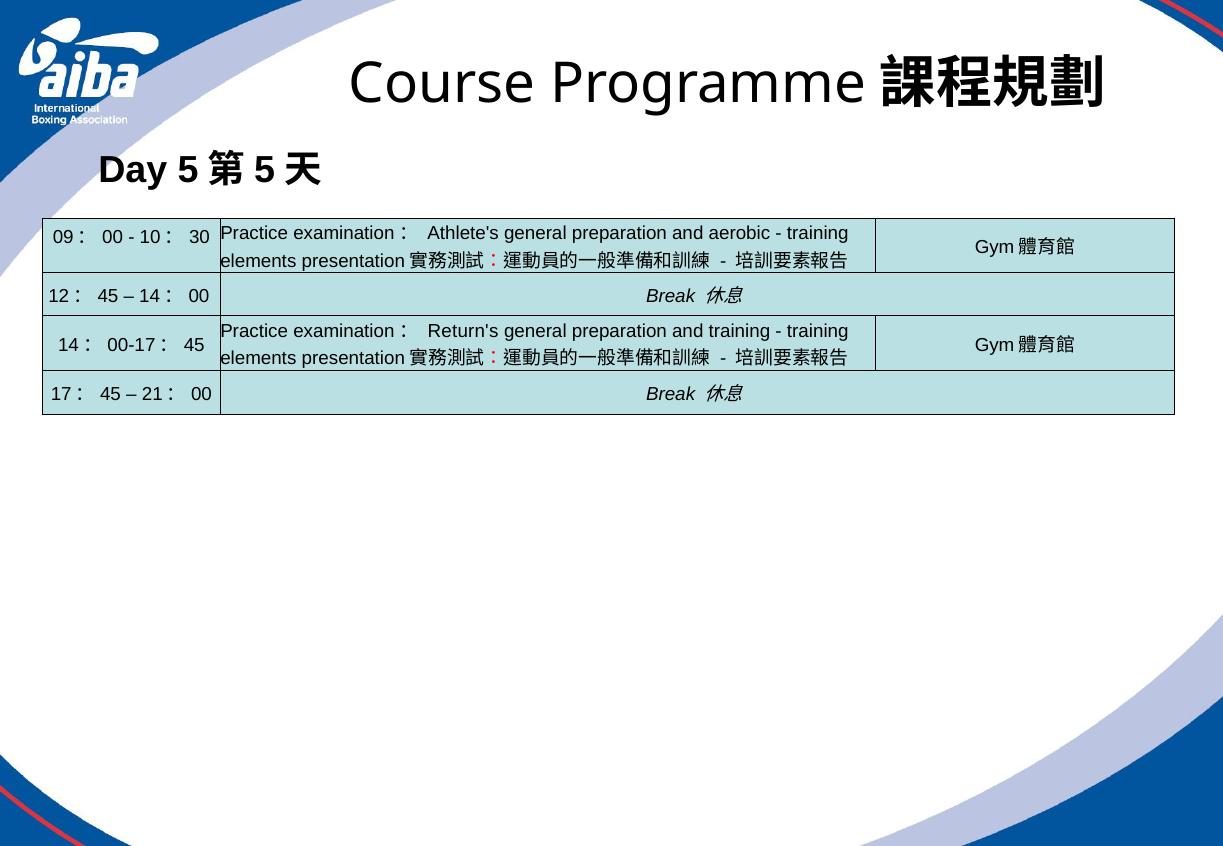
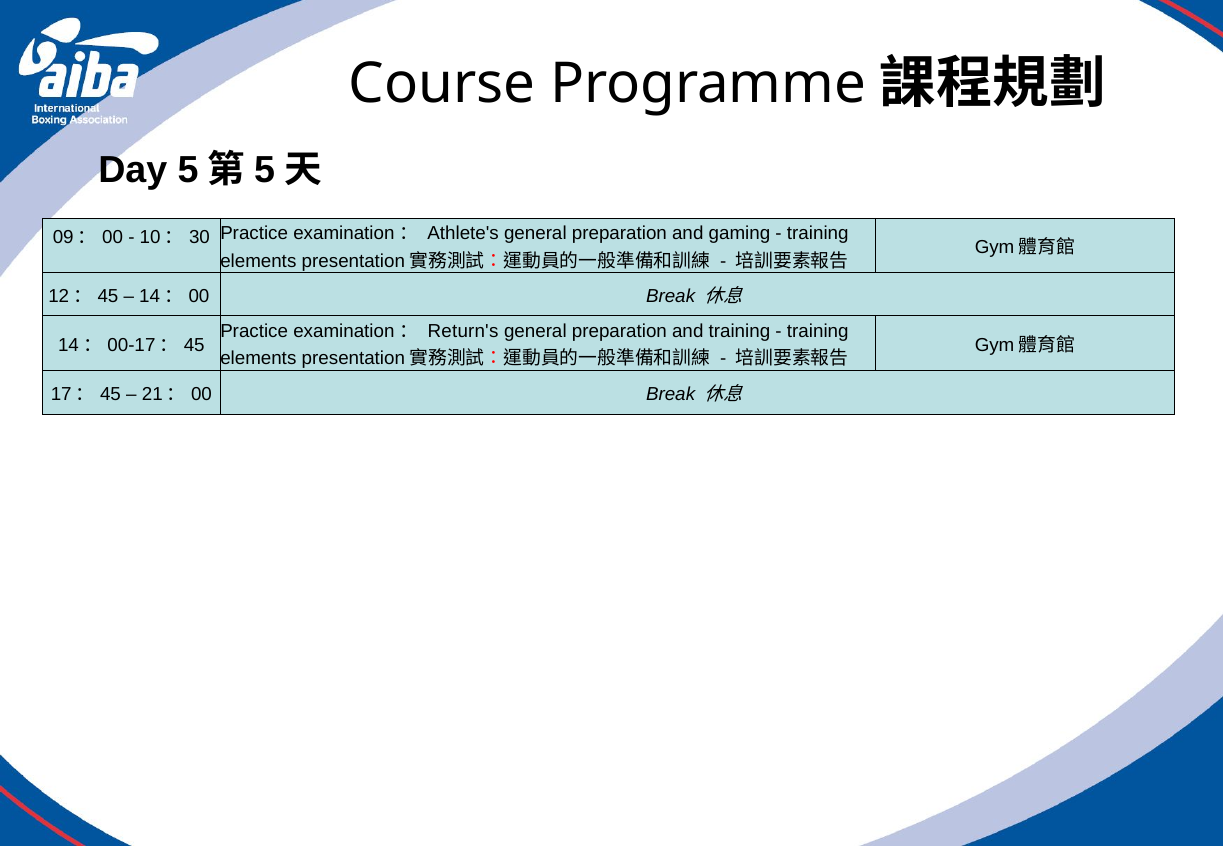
aerobic: aerobic -> gaming
